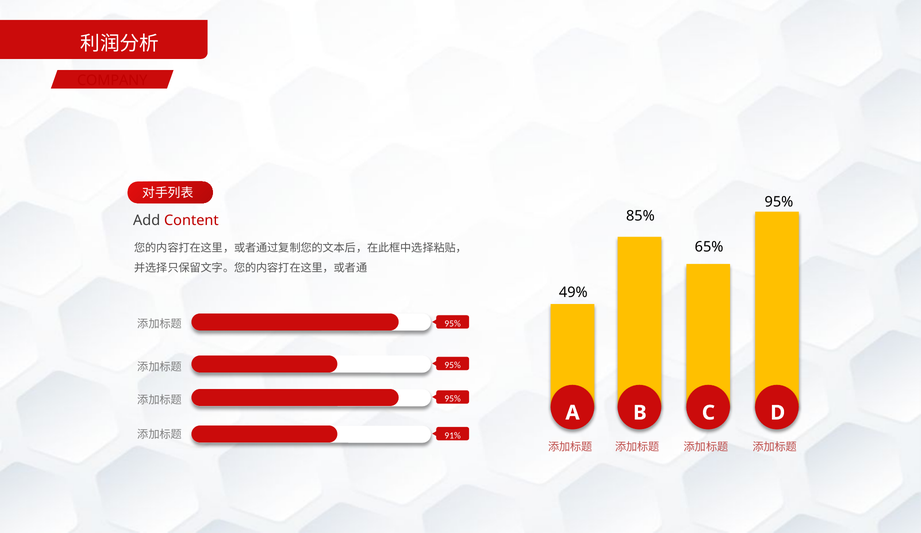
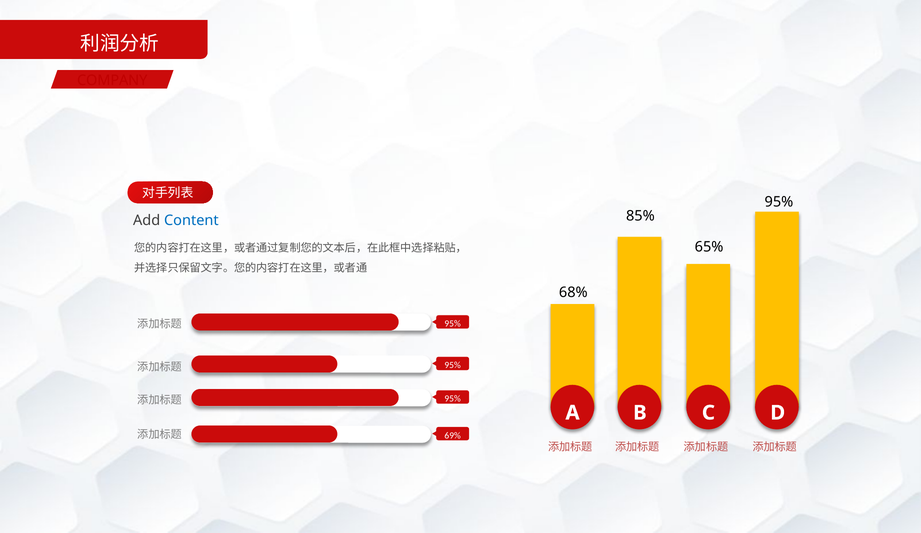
Content colour: red -> blue
49%: 49% -> 68%
91%: 91% -> 69%
